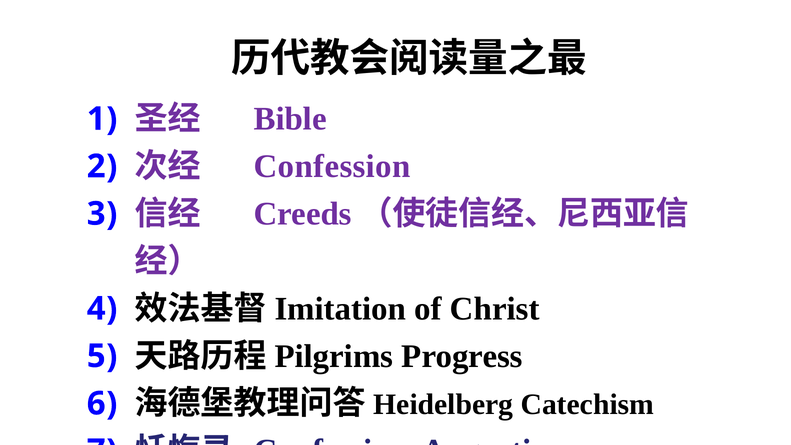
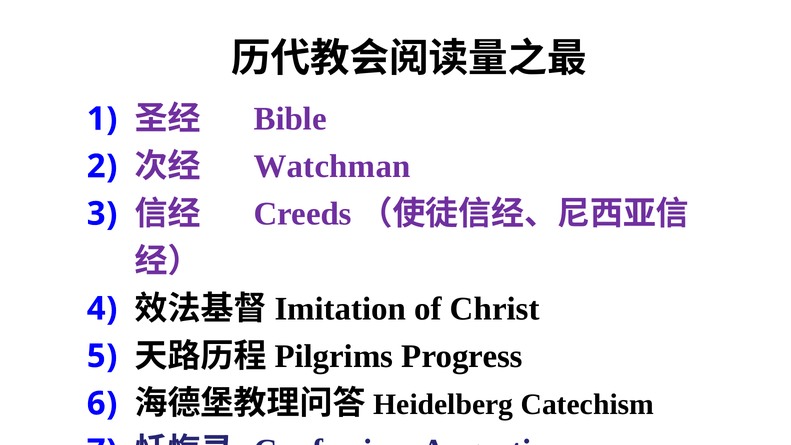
Confession at (332, 166): Confession -> Watchman
